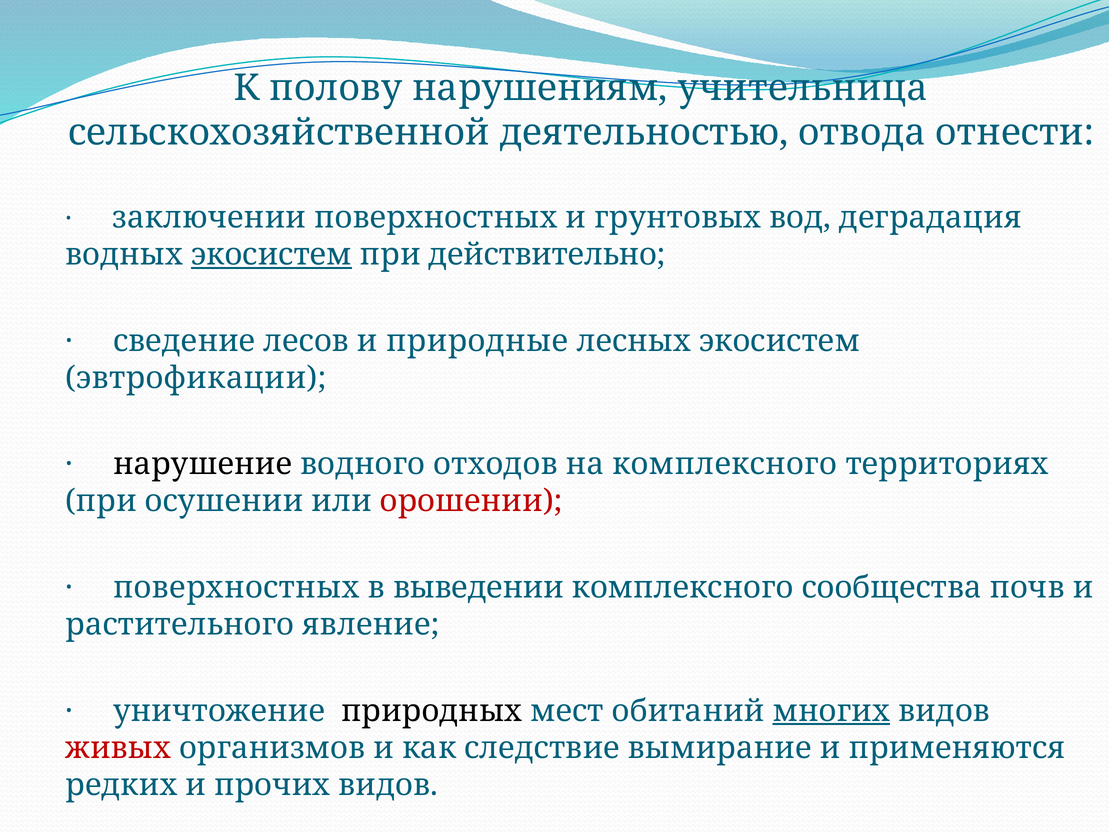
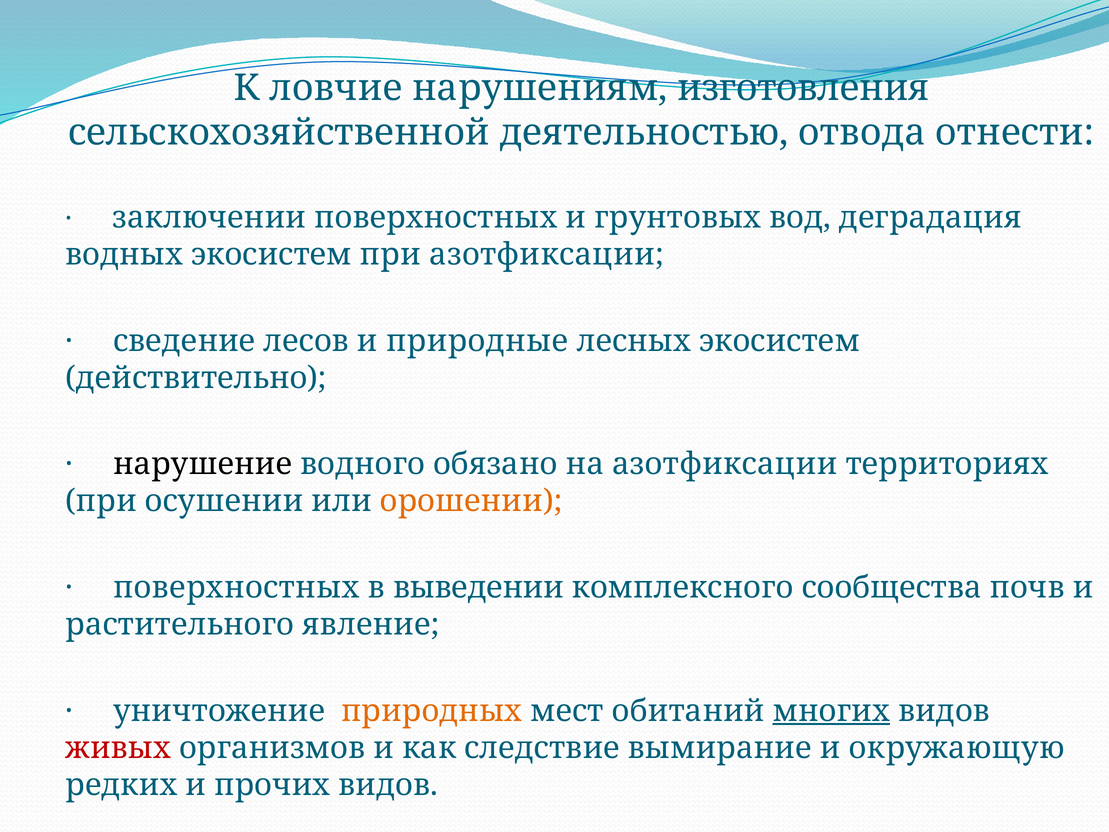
полову: полову -> ловчие
учительница: учительница -> изготовления
экосистем at (271, 255) underline: present -> none
при действительно: действительно -> азотфиксации
эвтрофикации: эвтрофикации -> действительно
отходов: отходов -> обязано
на комплексного: комплексного -> азотфиксации
орошении colour: red -> orange
природных colour: black -> orange
применяются: применяются -> окружающую
